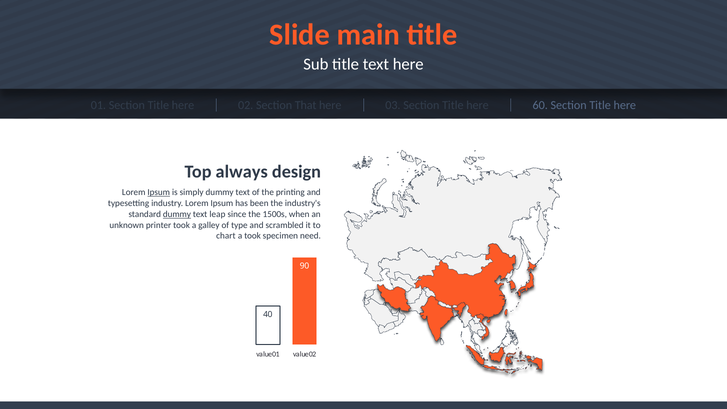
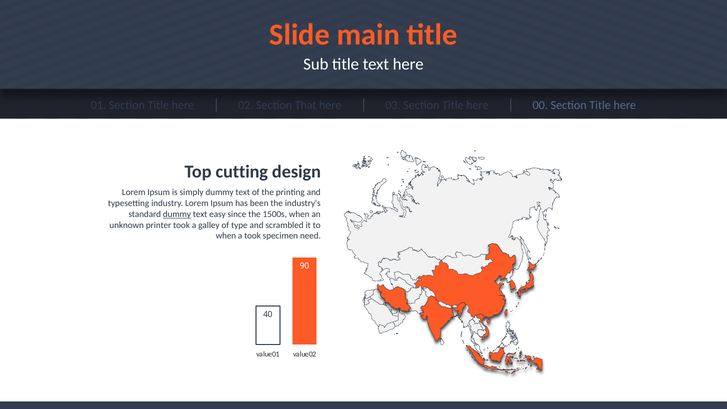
60: 60 -> 00
always: always -> cutting
Ipsum at (159, 192) underline: present -> none
leap: leap -> easy
chart at (226, 236): chart -> when
